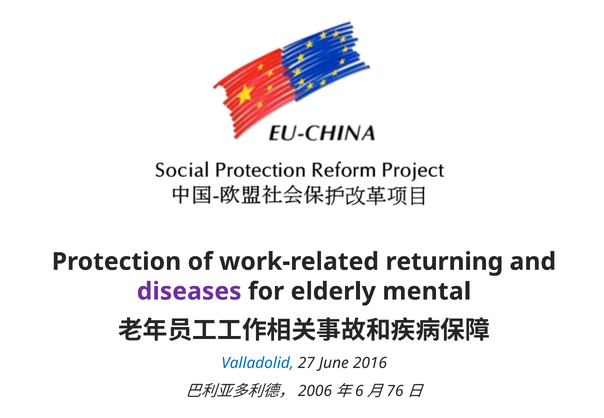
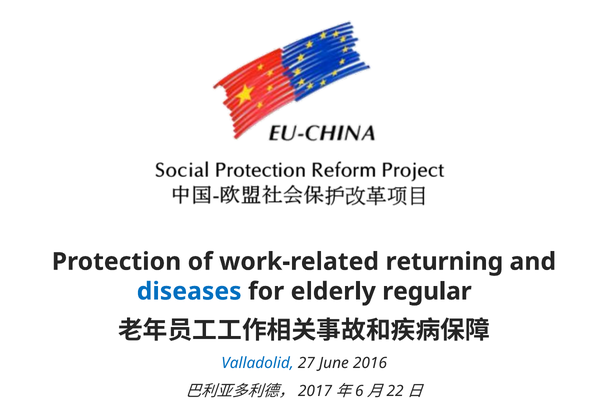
diseases colour: purple -> blue
mental: mental -> regular
2006: 2006 -> 2017
76: 76 -> 22
